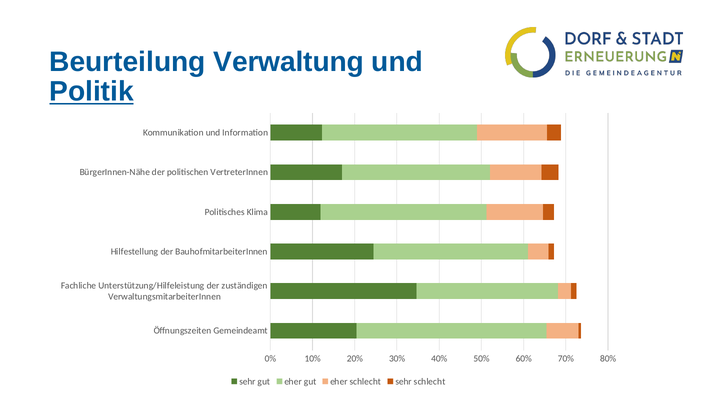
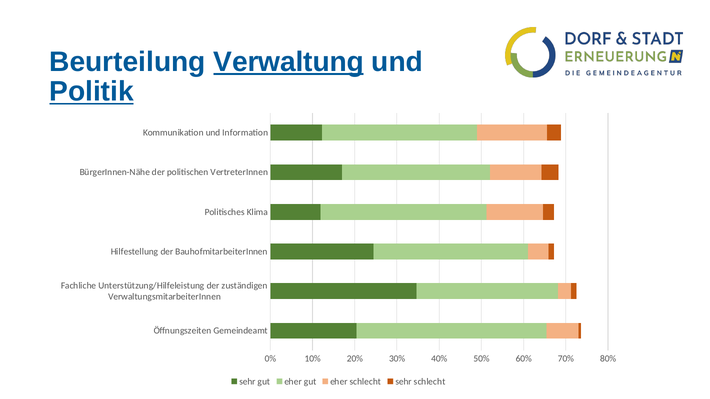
Verwaltung underline: none -> present
